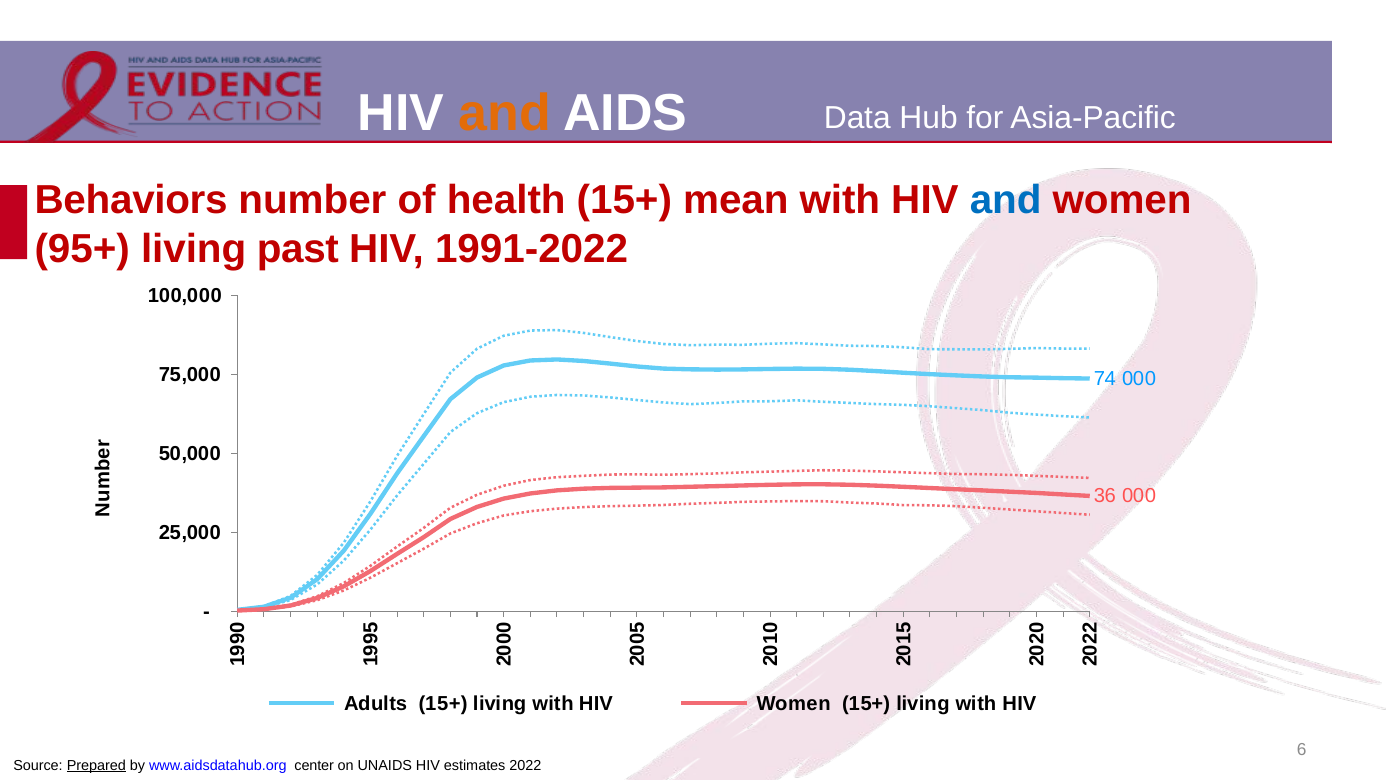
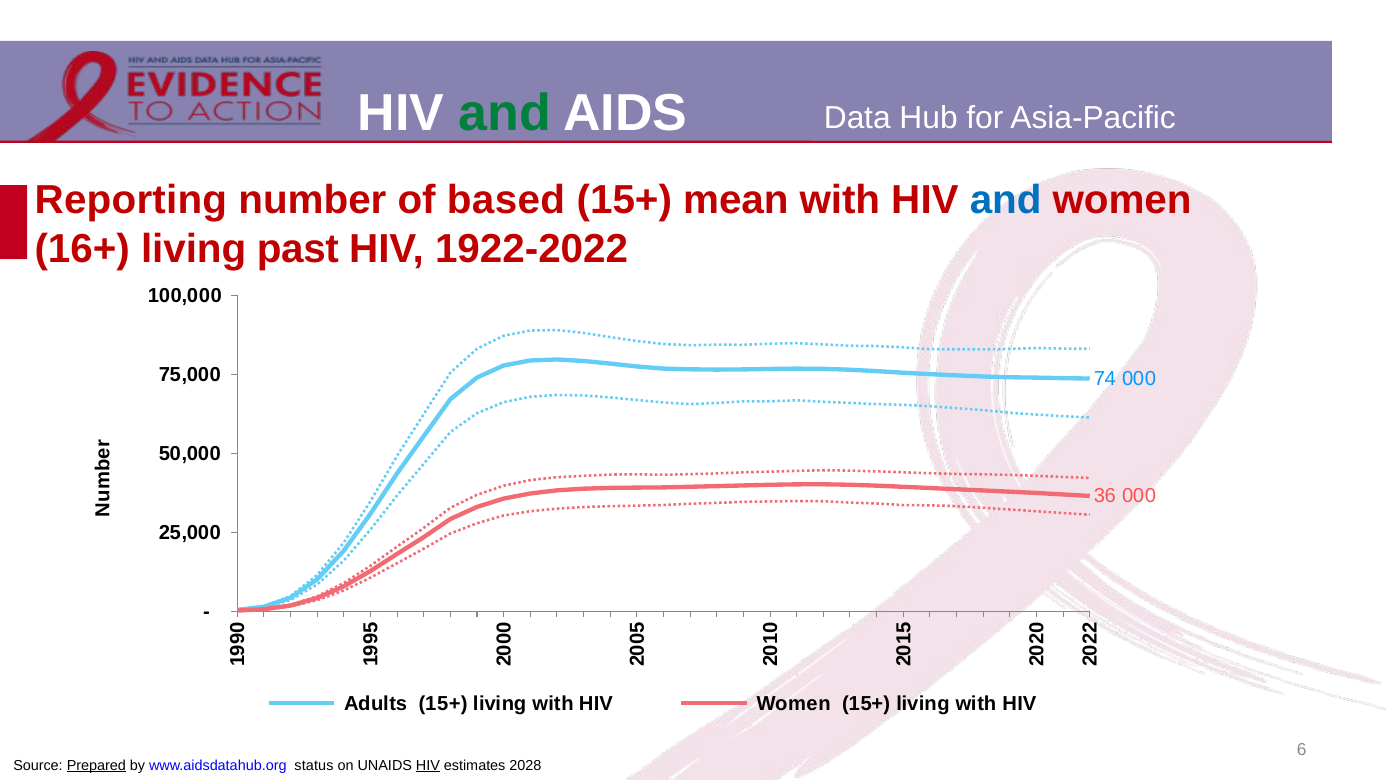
and at (505, 114) colour: orange -> green
Behaviors: Behaviors -> Reporting
health: health -> based
95+: 95+ -> 16+
1991-2022: 1991-2022 -> 1922-2022
center: center -> status
HIV at (428, 765) underline: none -> present
2022: 2022 -> 2028
